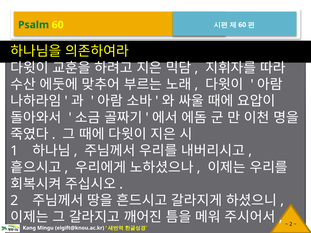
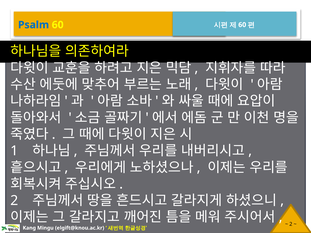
Psalm colour: green -> blue
